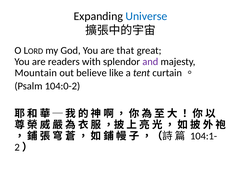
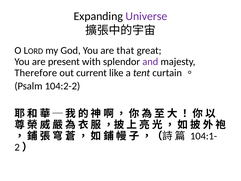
Universe colour: blue -> purple
readers: readers -> present
Mountain: Mountain -> Therefore
believe: believe -> current
104:0-2: 104:0-2 -> 104:2-2
